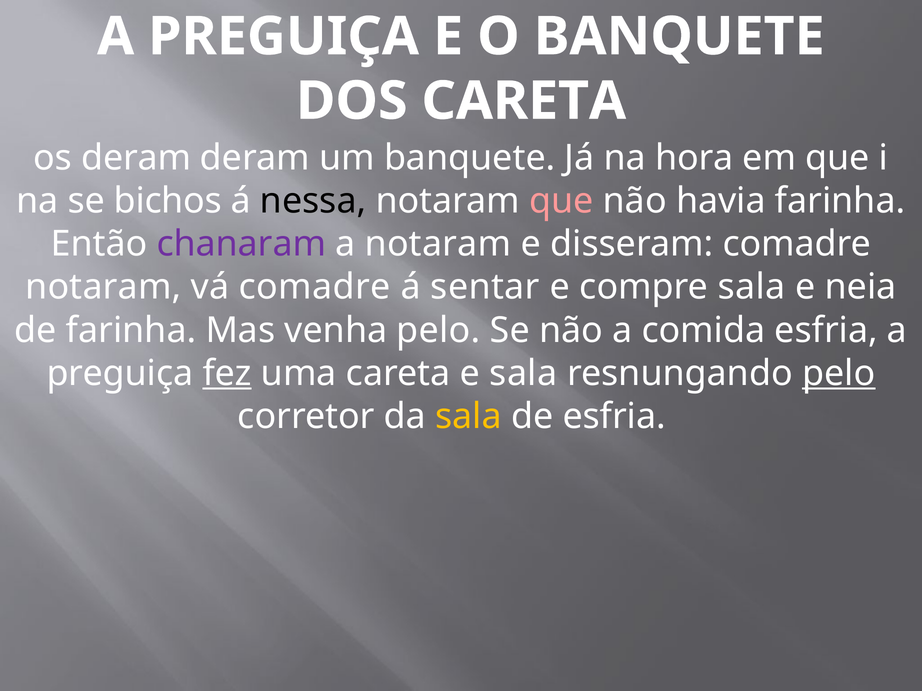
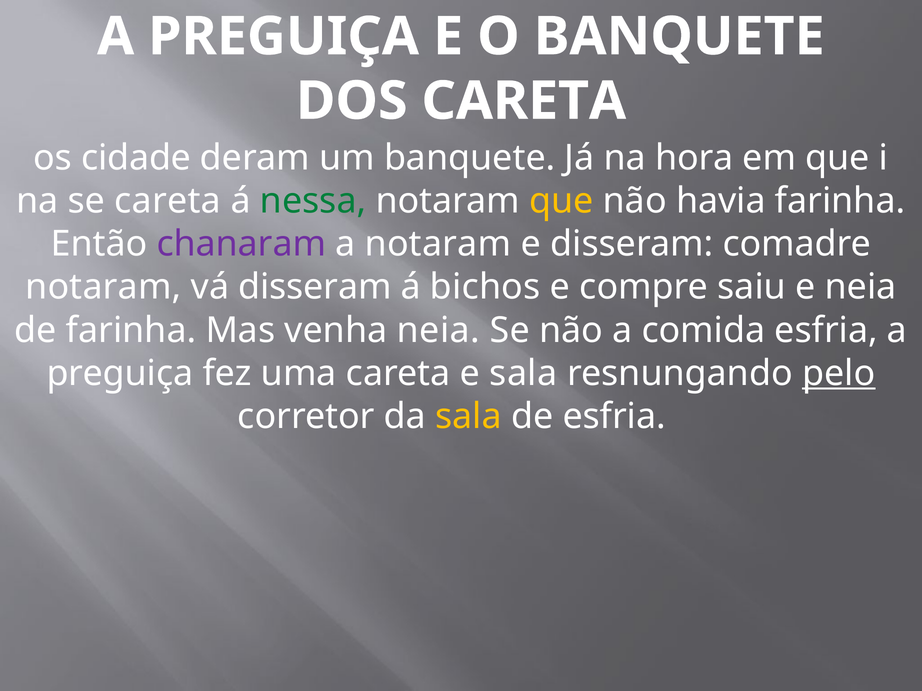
os deram: deram -> cidade
se bichos: bichos -> careta
nessa colour: black -> green
que at (561, 201) colour: pink -> yellow
vá comadre: comadre -> disseram
sentar: sentar -> bichos
compre sala: sala -> saiu
venha pelo: pelo -> neia
fez underline: present -> none
